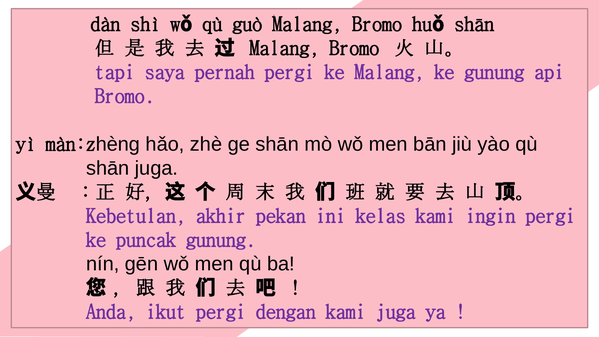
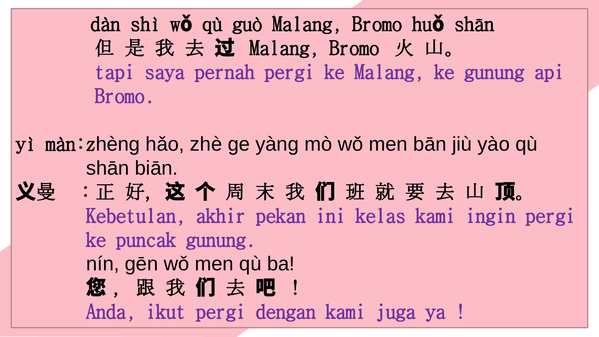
ge shān: shān -> yàng
shān juga: juga -> biān
